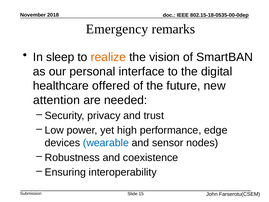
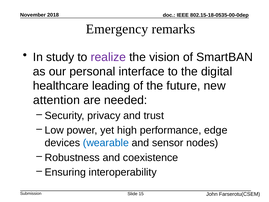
sleep: sleep -> study
realize colour: orange -> purple
offered: offered -> leading
